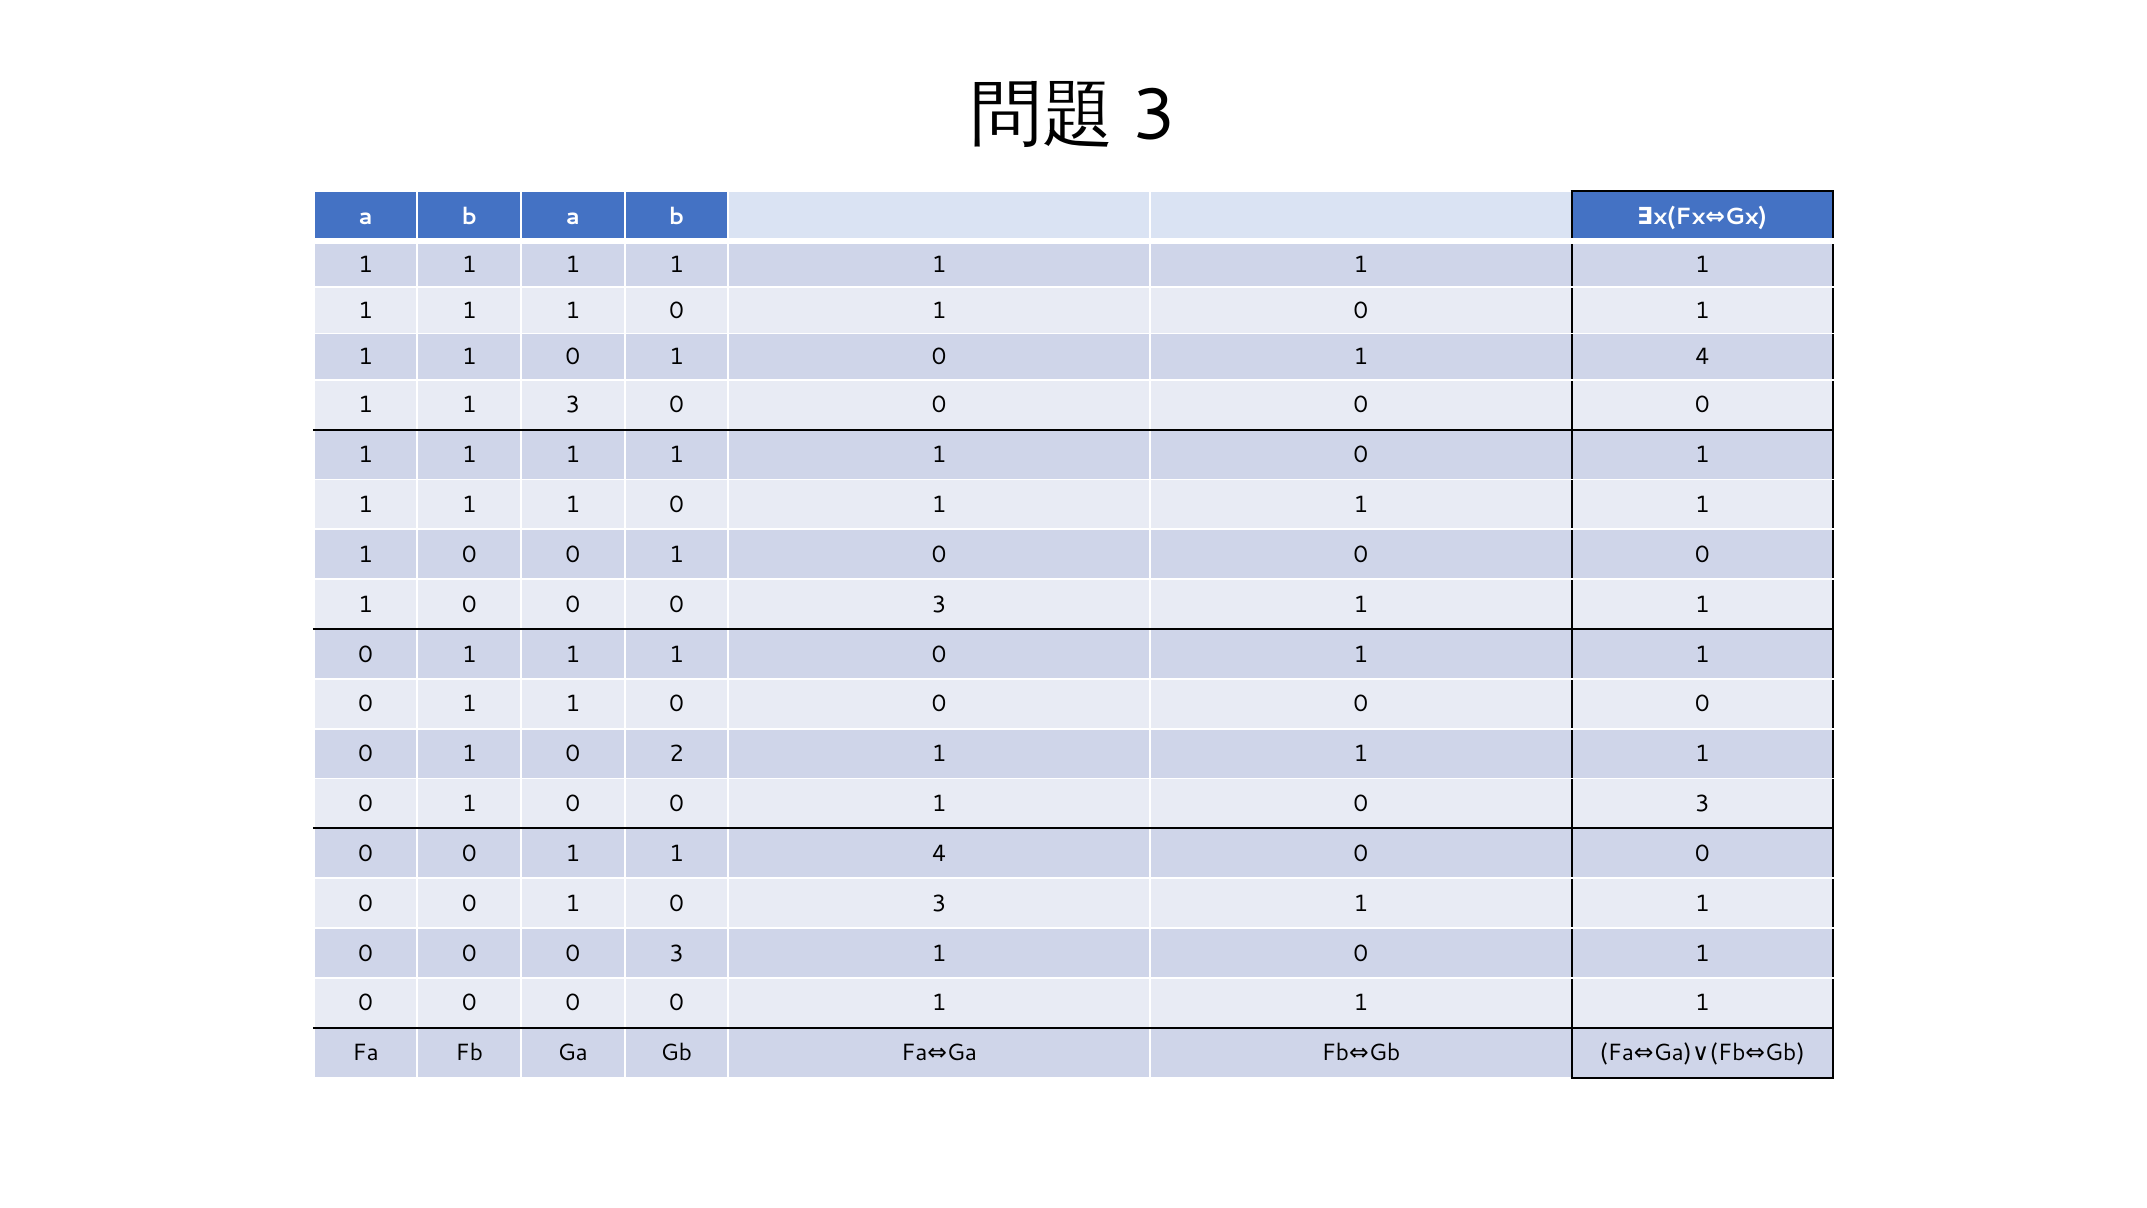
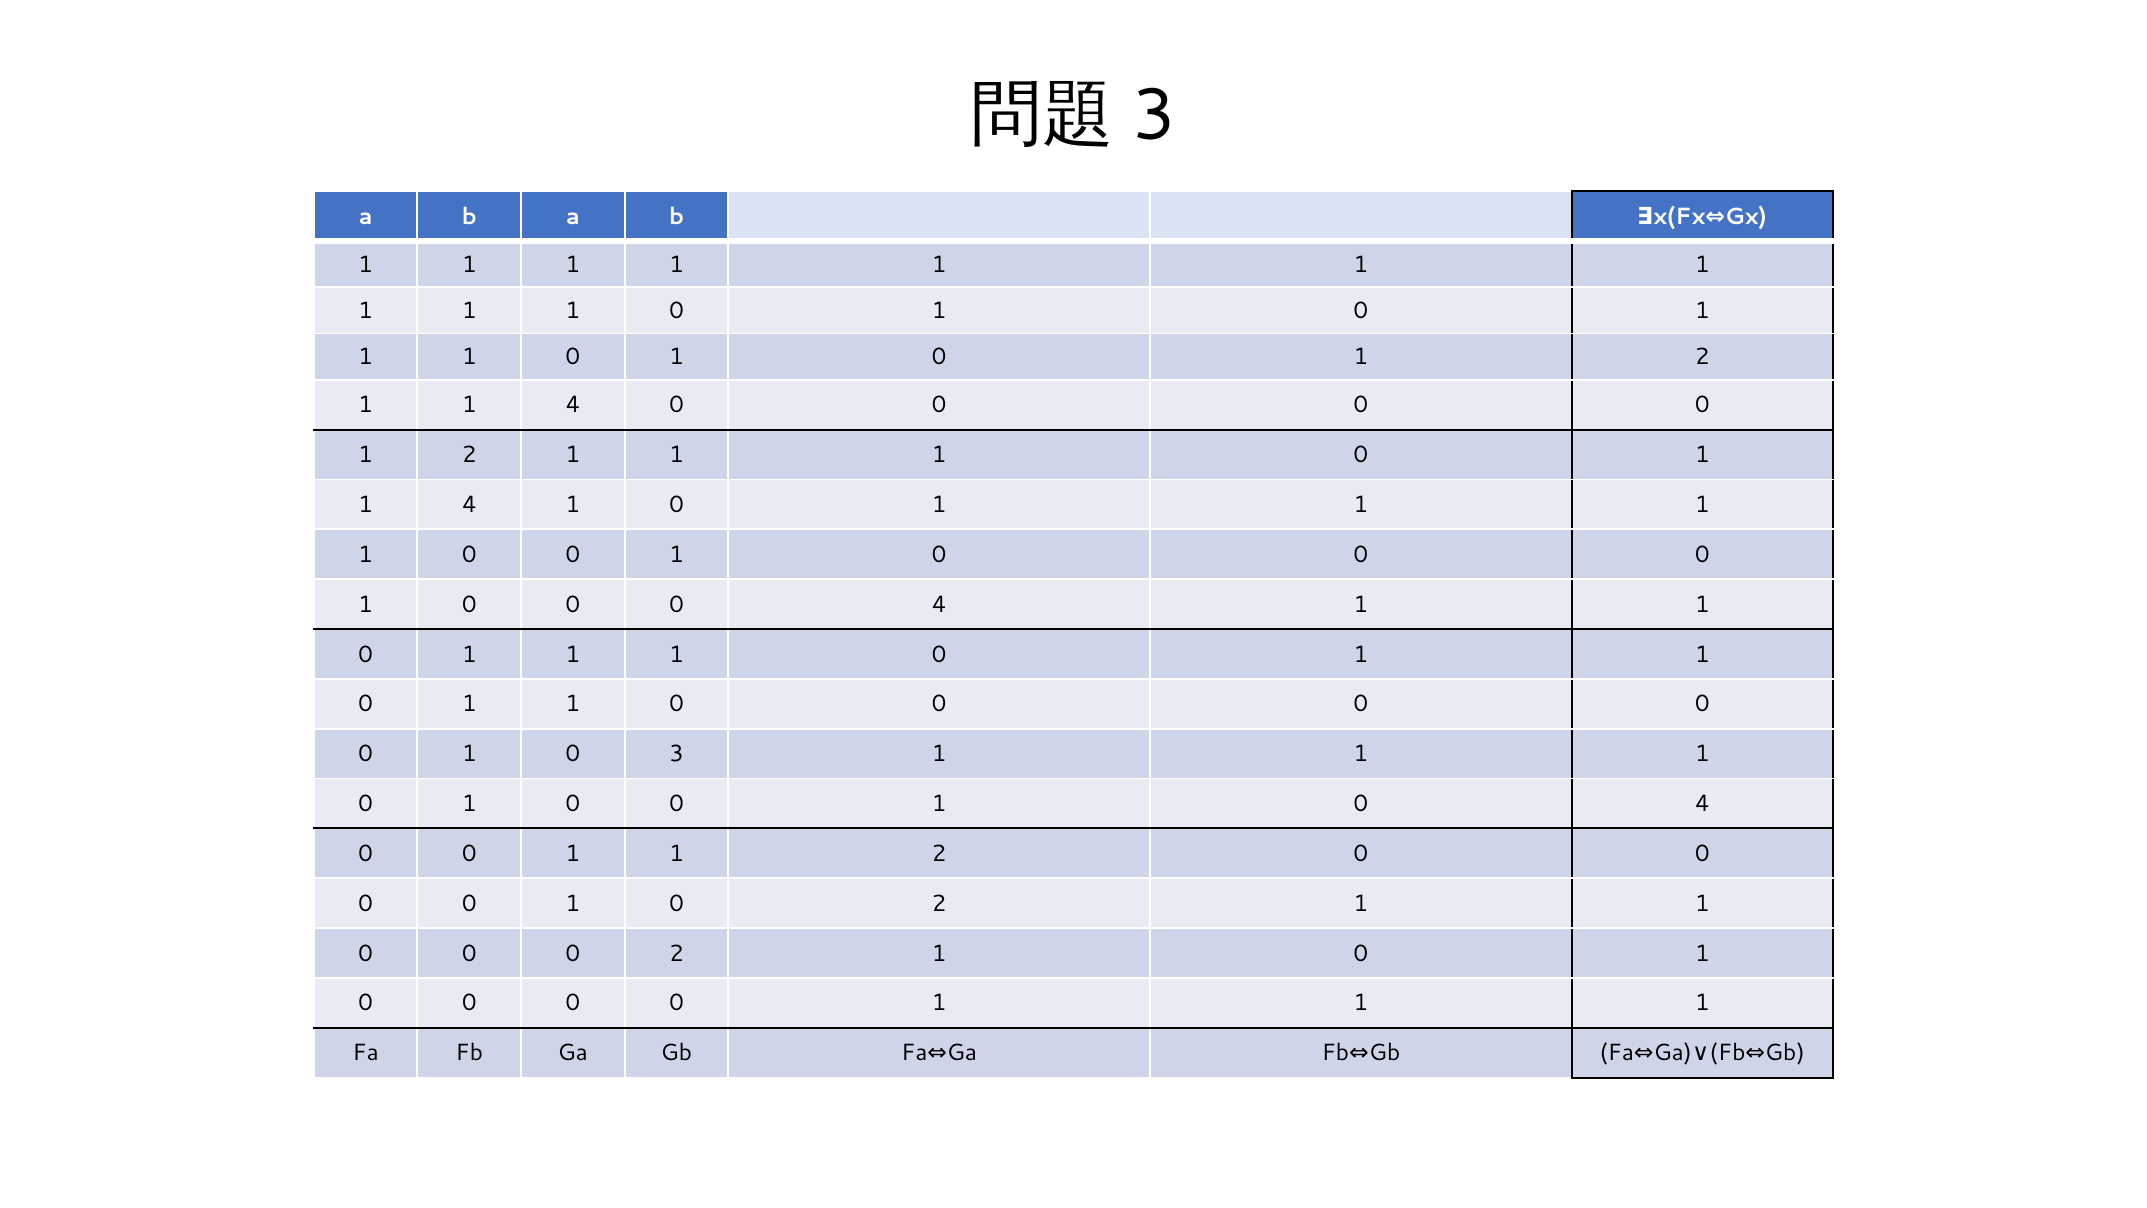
1 0 1 4: 4 -> 2
3 at (573, 405): 3 -> 4
1 at (469, 455): 1 -> 2
1 at (469, 505): 1 -> 4
3 at (939, 604): 3 -> 4
2: 2 -> 3
3 at (1702, 804): 3 -> 4
1 1 4: 4 -> 2
3 at (939, 903): 3 -> 2
3 at (676, 953): 3 -> 2
